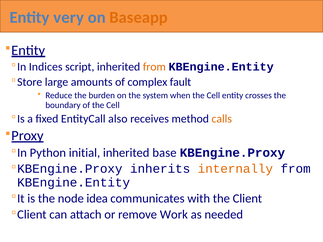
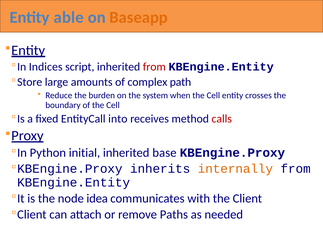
very: very -> able
from at (154, 67) colour: orange -> red
fault: fault -> path
also: also -> into
calls colour: orange -> red
Work: Work -> Paths
